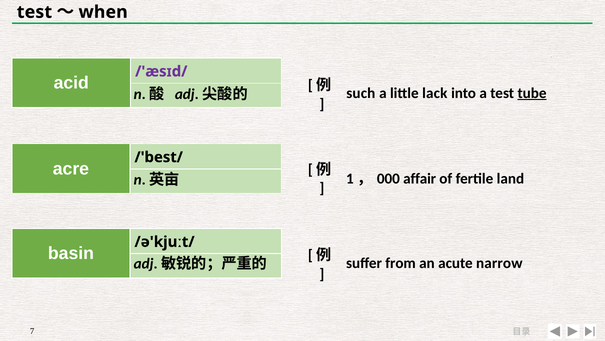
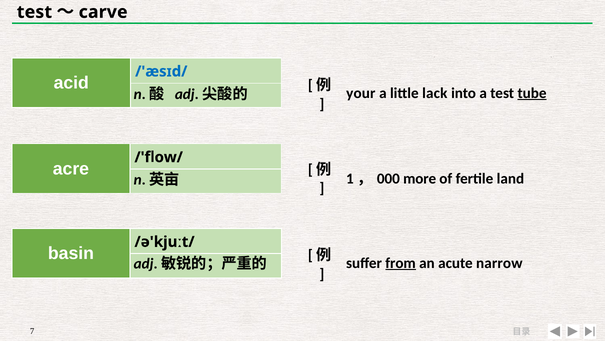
when: when -> carve
/'æsɪd/ colour: purple -> blue
such: such -> your
/'best/: /'best/ -> /'flow/
affair: affair -> more
from underline: none -> present
